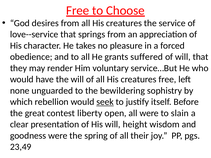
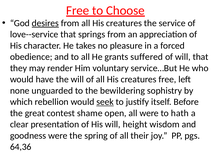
desires underline: none -> present
liberty: liberty -> shame
slain: slain -> hath
23,49: 23,49 -> 64,36
